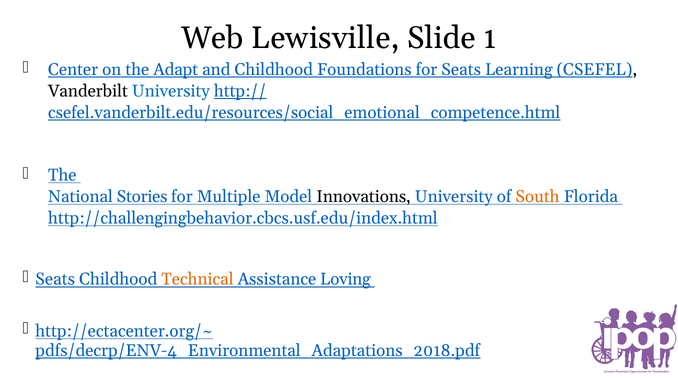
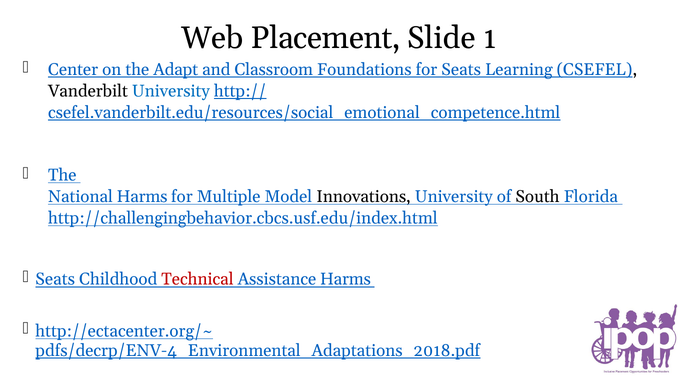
Lewisville: Lewisville -> Placement
and Childhood: Childhood -> Classroom
National Stories: Stories -> Harms
South colour: orange -> black
Technical colour: orange -> red
Assistance Loving: Loving -> Harms
